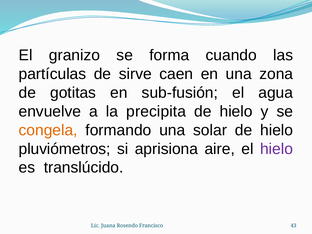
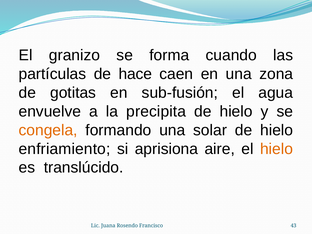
sirve: sirve -> hace
pluviómetros: pluviómetros -> enfriamiento
hielo at (277, 149) colour: purple -> orange
